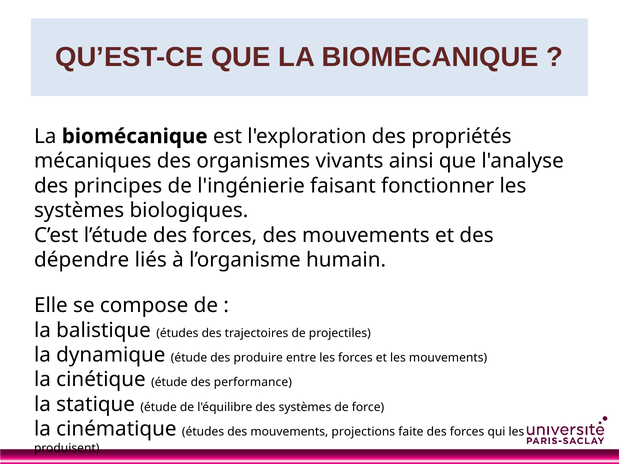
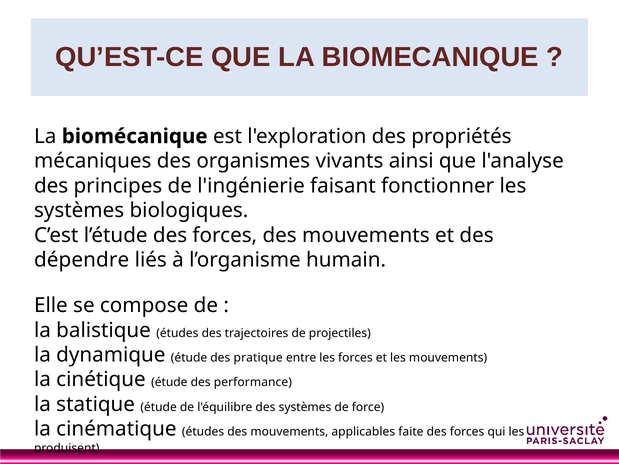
produire: produire -> pratique
projections: projections -> applicables
